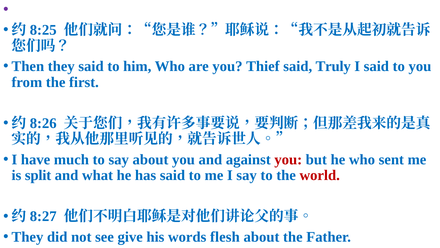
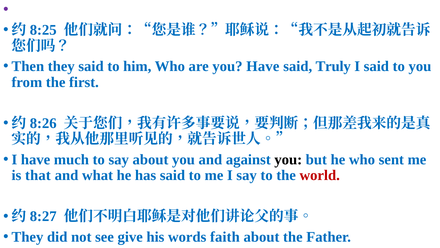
you Thief: Thief -> Have
you at (288, 159) colour: red -> black
split: split -> that
flesh: flesh -> faith
